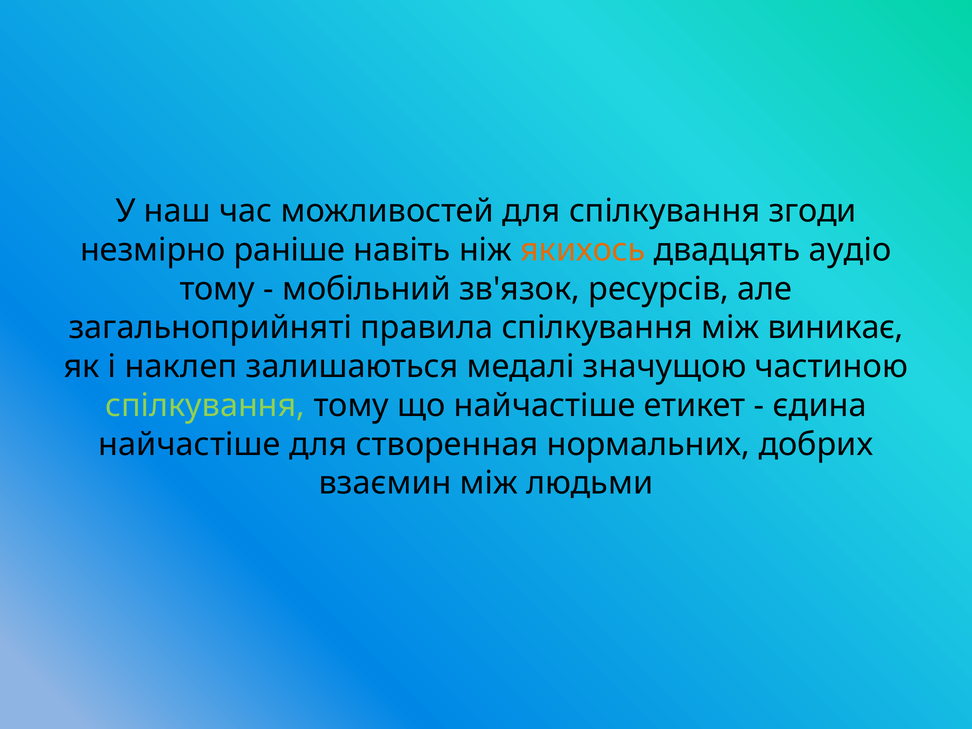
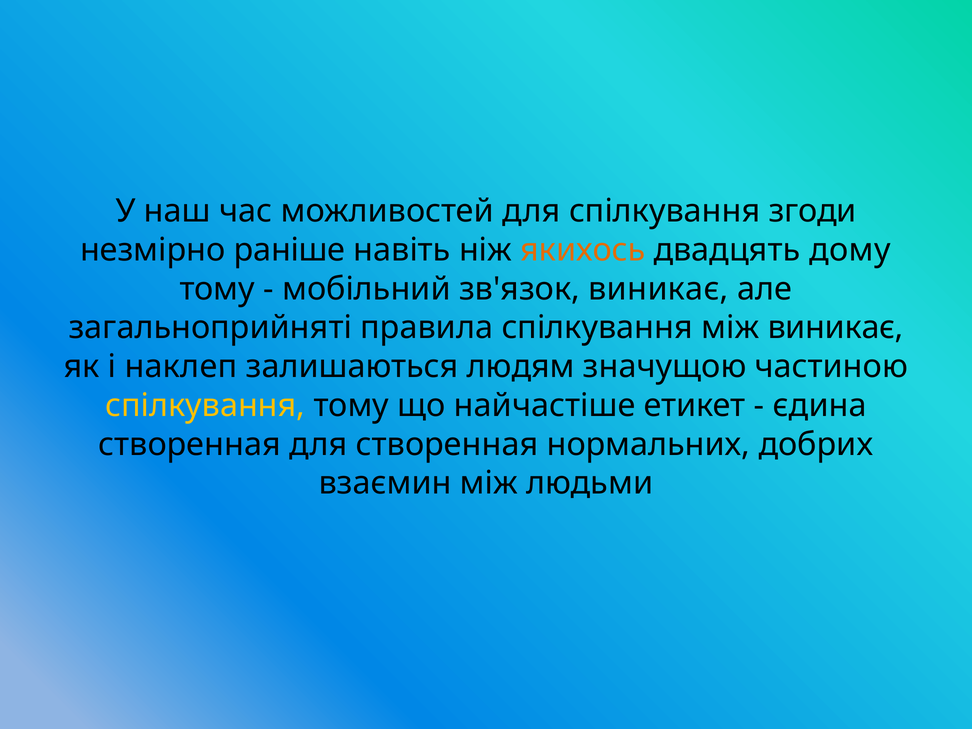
аудіо: аудіо -> дому
зв'язок ресурсів: ресурсів -> виникає
медалі: медалі -> людям
спілкування at (205, 406) colour: light green -> yellow
найчастіше at (189, 444): найчастіше -> створенная
